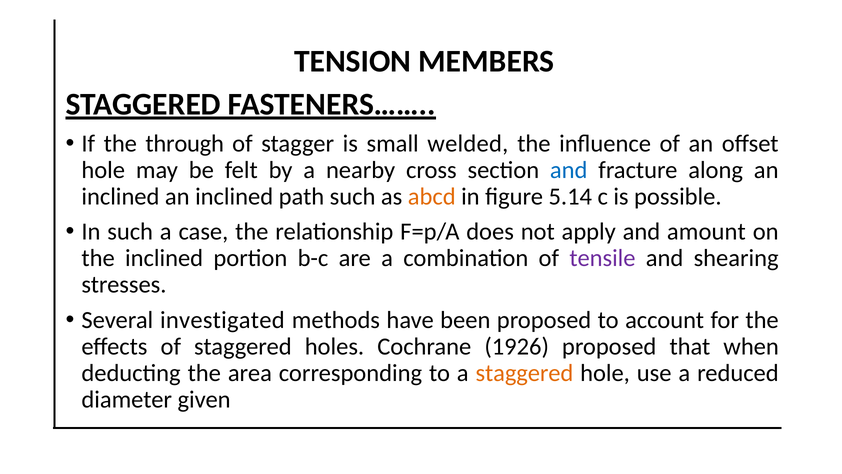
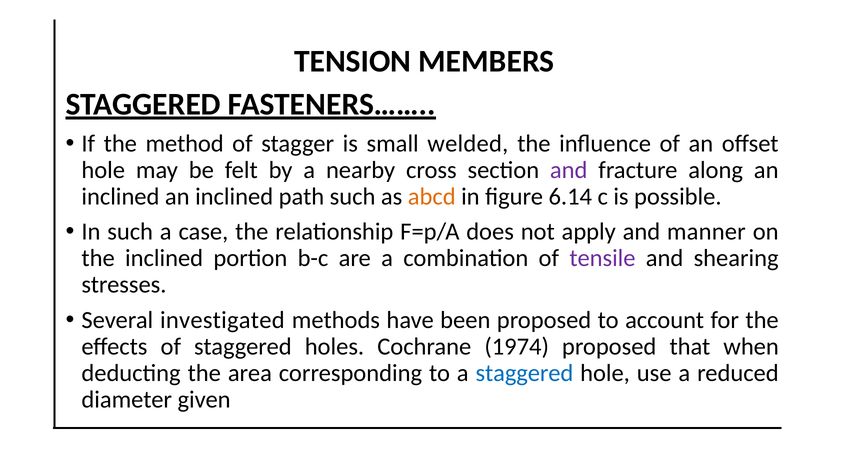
through: through -> method
and at (569, 170) colour: blue -> purple
5.14: 5.14 -> 6.14
amount: amount -> manner
1926: 1926 -> 1974
staggered at (524, 373) colour: orange -> blue
